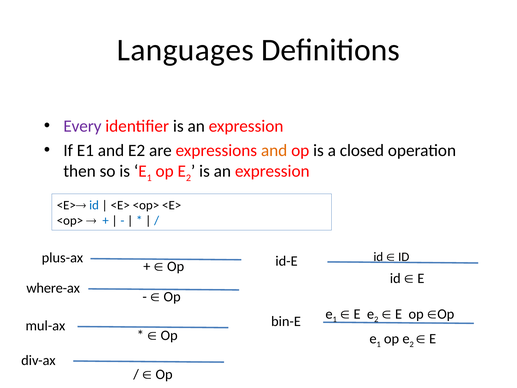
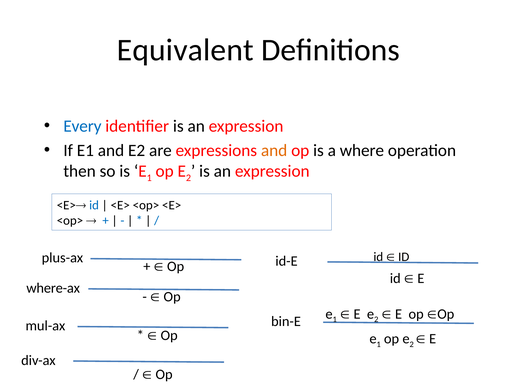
Languages: Languages -> Equivalent
Every colour: purple -> blue
closed: closed -> where
